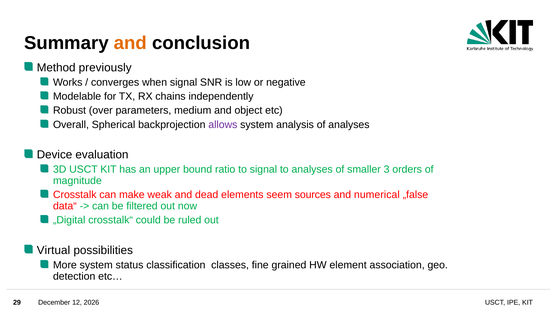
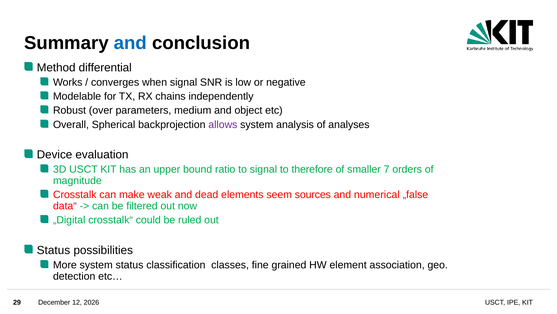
and at (130, 43) colour: orange -> blue
previously: previously -> differential
to analyses: analyses -> therefore
3: 3 -> 7
Virtual at (53, 250): Virtual -> Status
